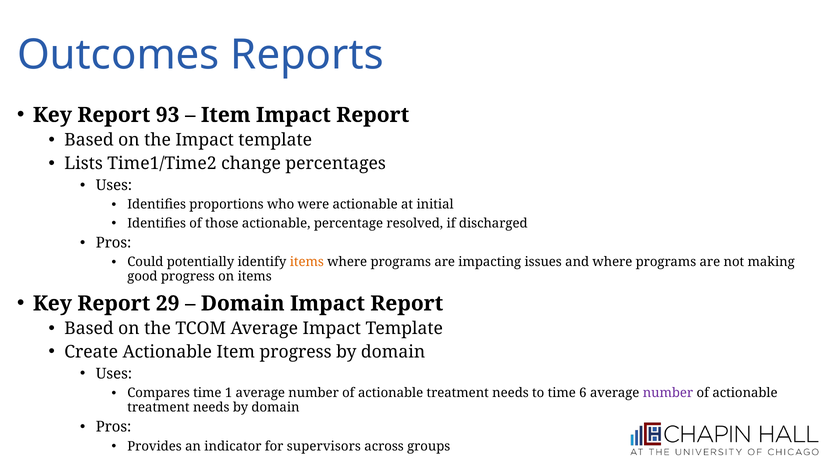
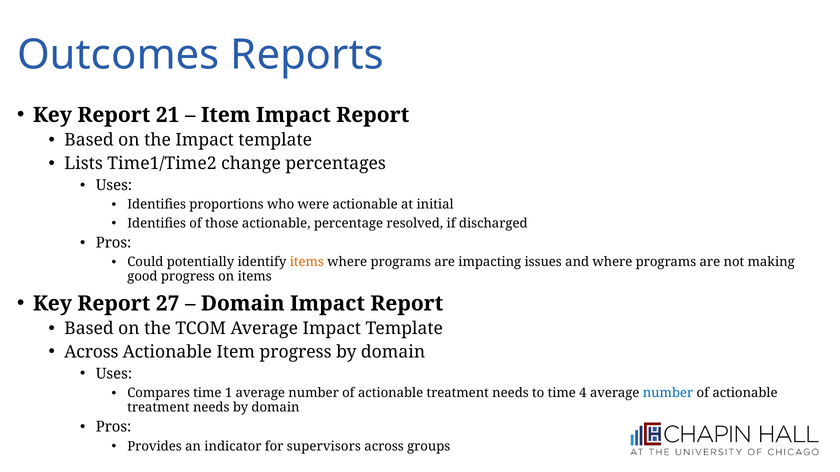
93: 93 -> 21
29: 29 -> 27
Create at (91, 352): Create -> Across
6: 6 -> 4
number at (668, 394) colour: purple -> blue
